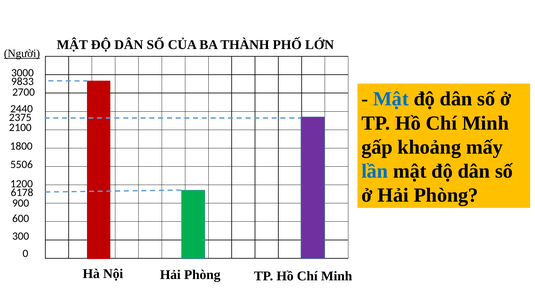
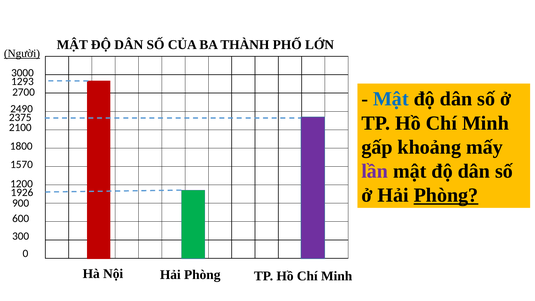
9833: 9833 -> 1293
2440: 2440 -> 2490
5506: 5506 -> 1570
lần colour: blue -> purple
Phòng at (446, 195) underline: none -> present
6178: 6178 -> 1926
